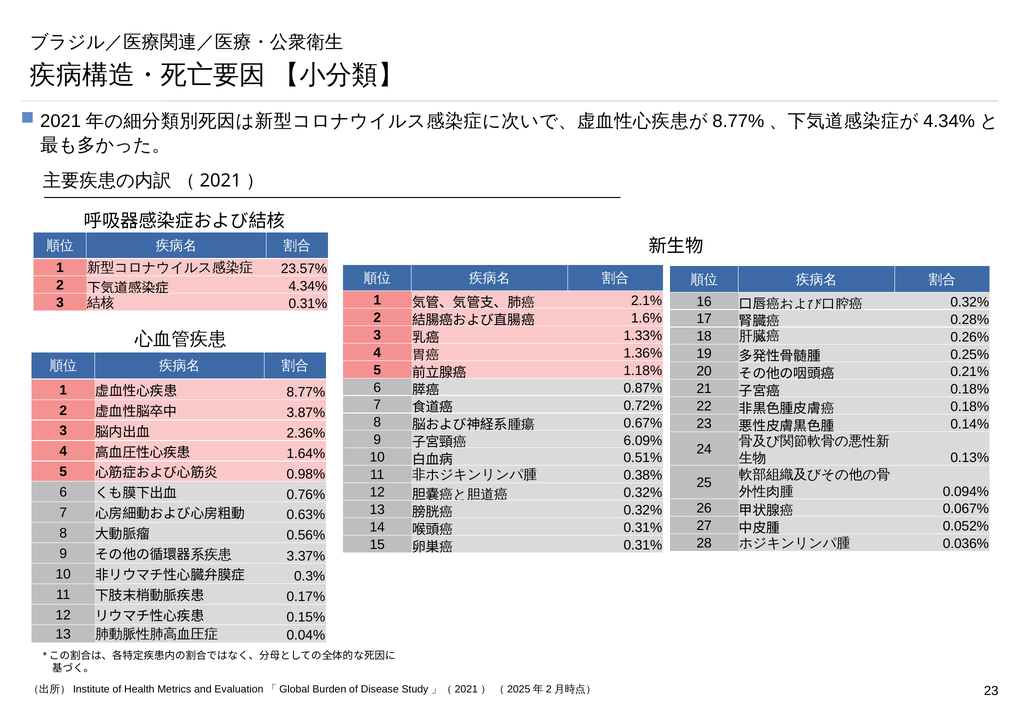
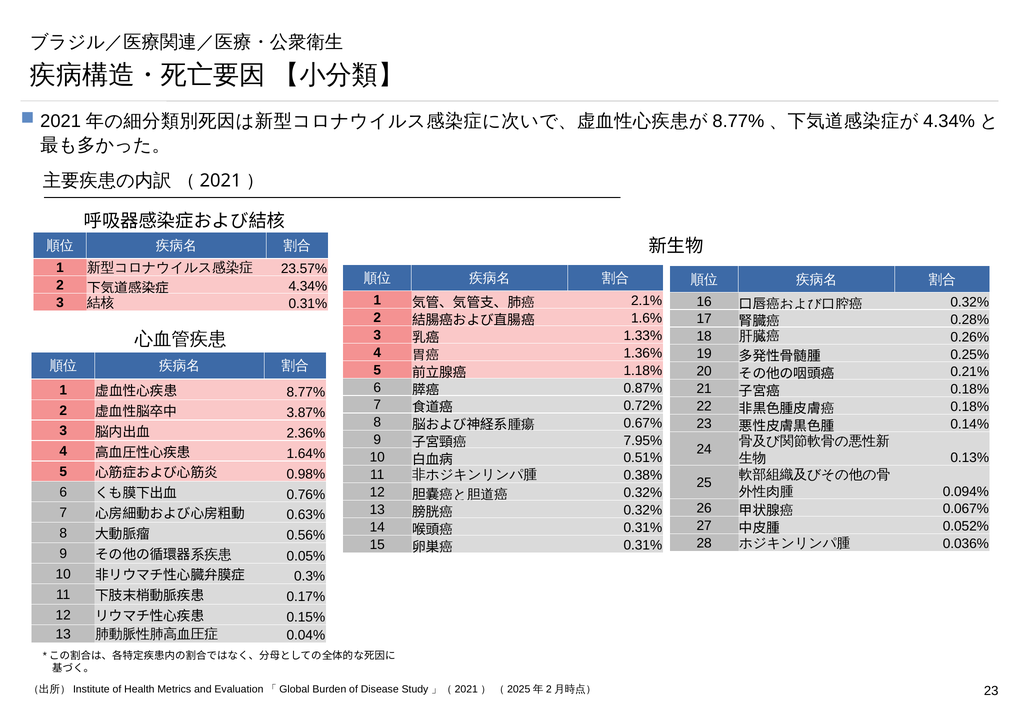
6.09%: 6.09% -> 7.95%
3.37%: 3.37% -> 0.05%
